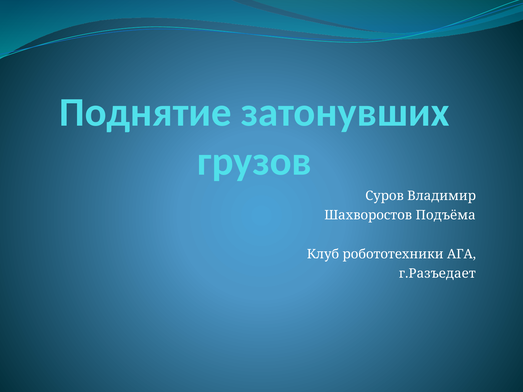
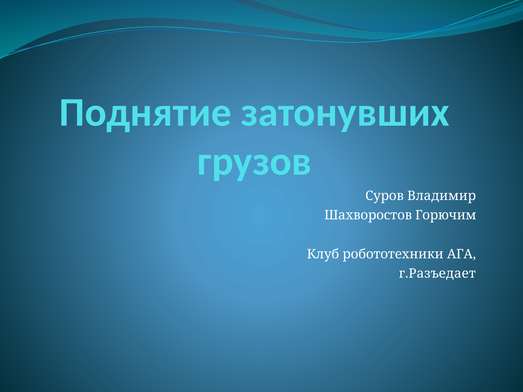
Подъёма: Подъёма -> Горючим
